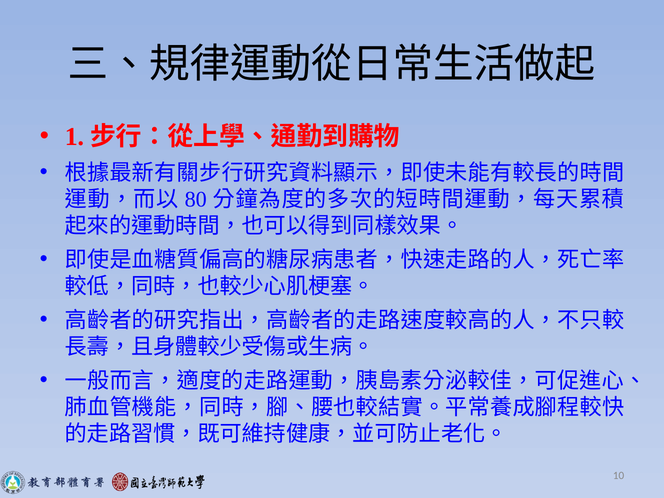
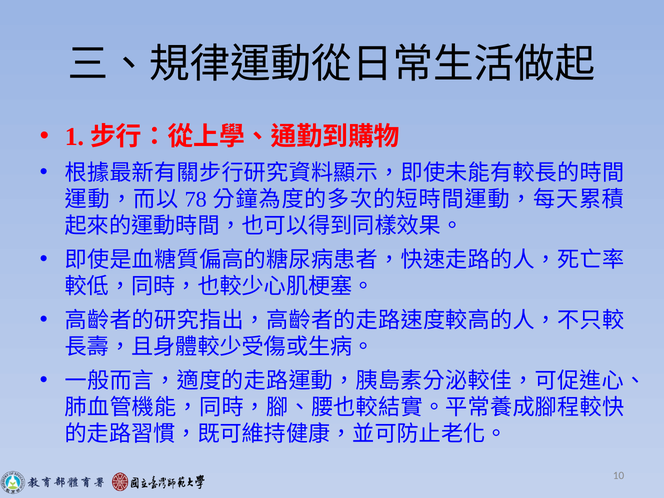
80: 80 -> 78
